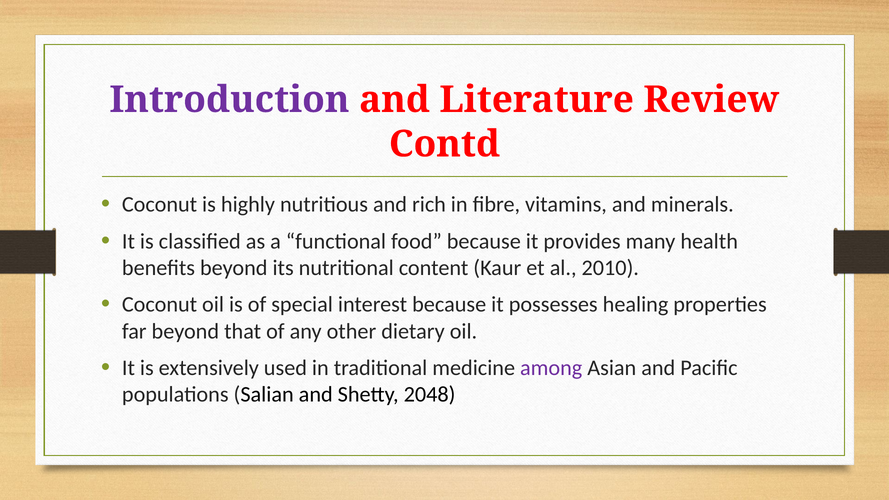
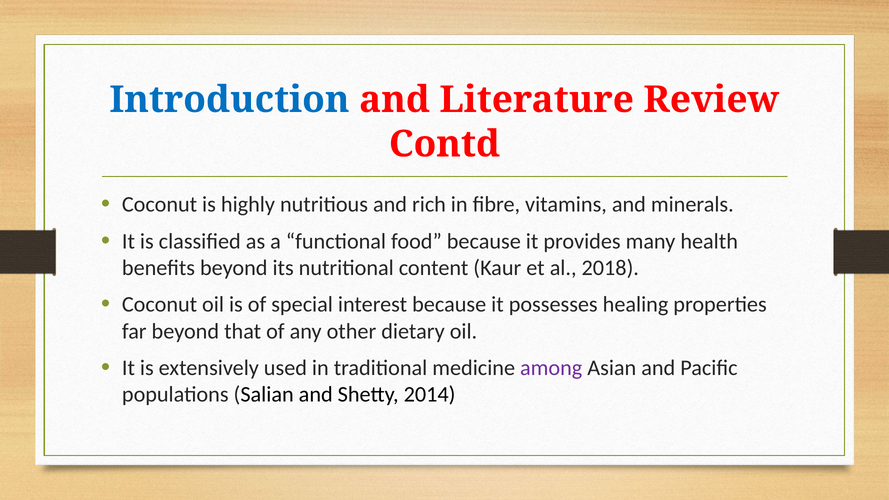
Introduction colour: purple -> blue
2010: 2010 -> 2018
2048: 2048 -> 2014
